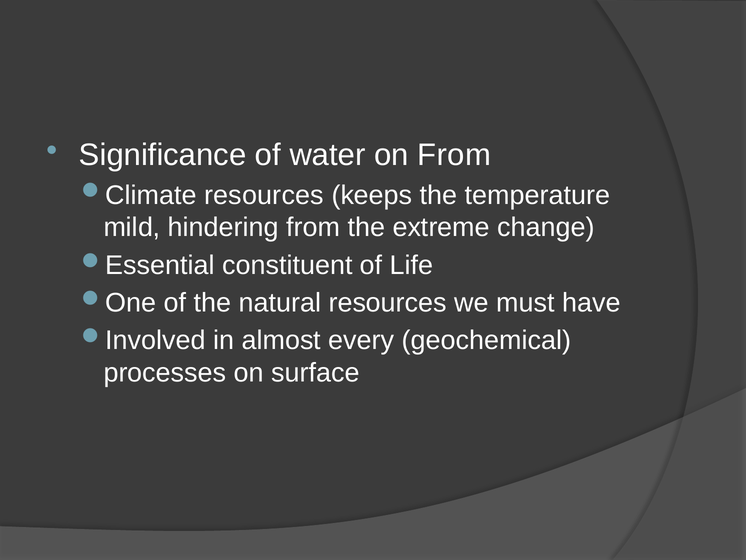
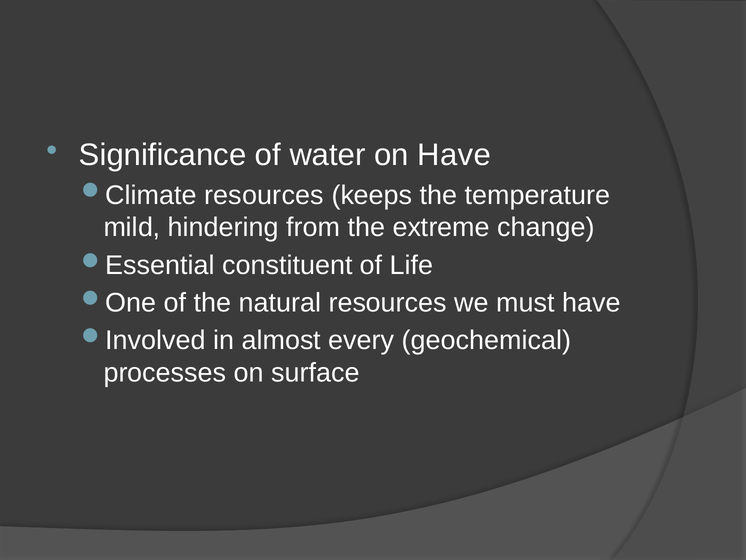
on From: From -> Have
